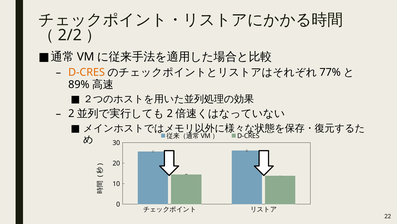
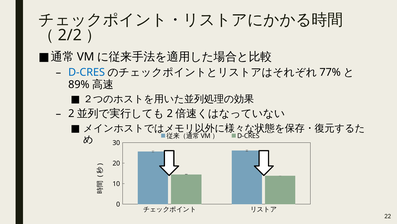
D-CRES at (87, 72) colour: orange -> blue
